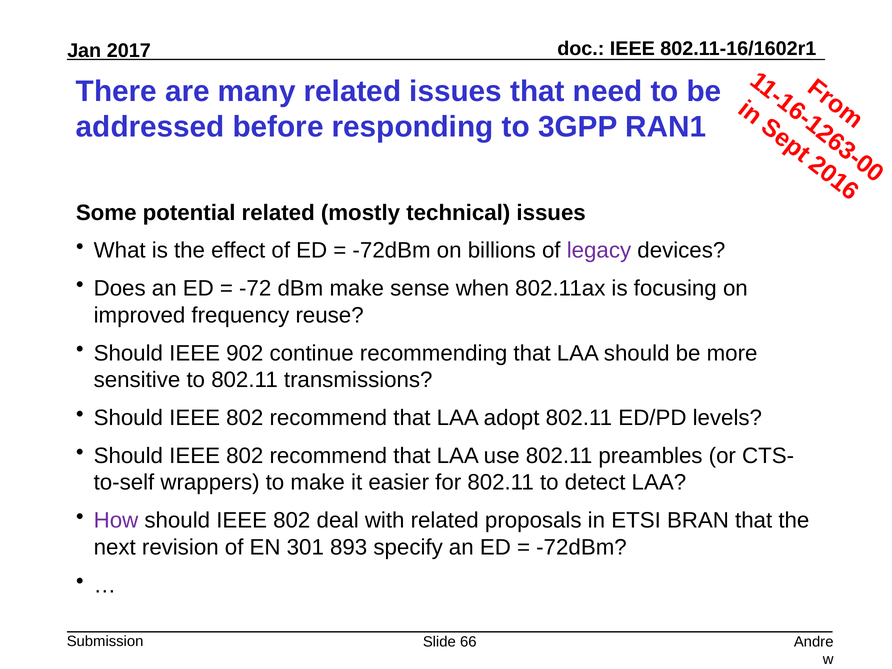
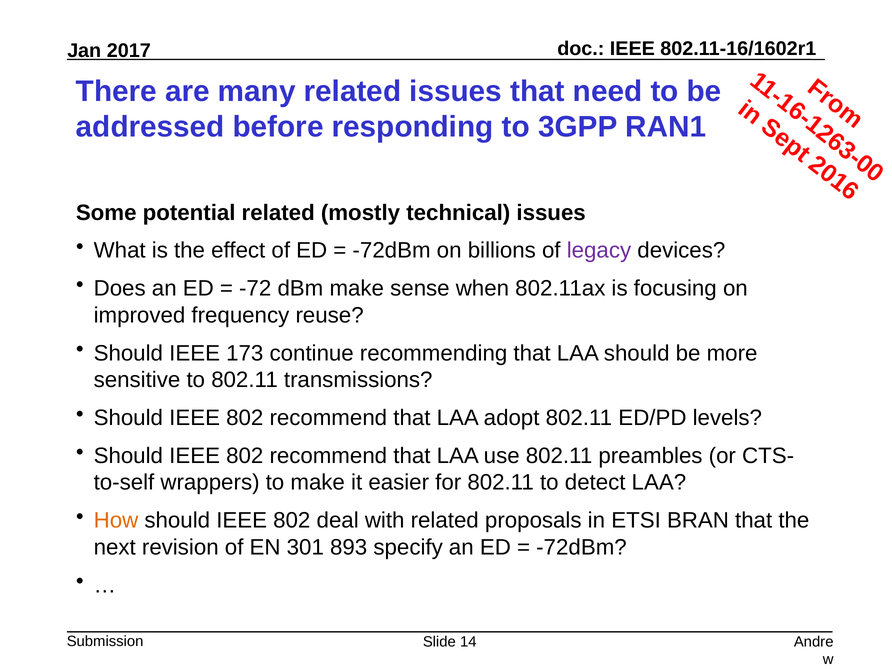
902: 902 -> 173
How colour: purple -> orange
66: 66 -> 14
